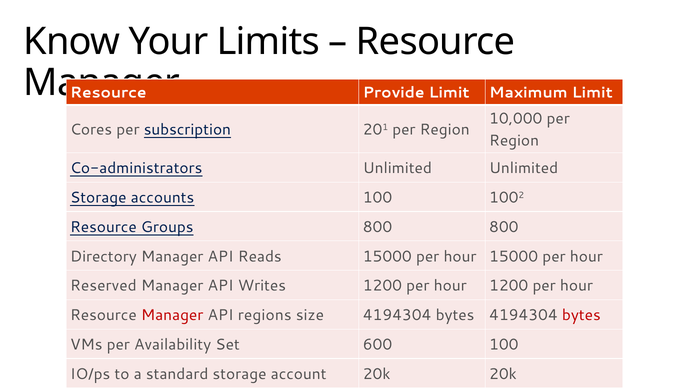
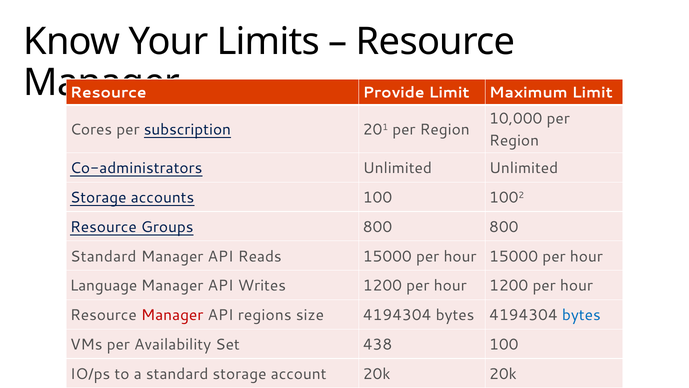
Directory at (103, 256): Directory -> Standard
Reserved: Reserved -> Language
bytes at (581, 315) colour: red -> blue
600: 600 -> 438
